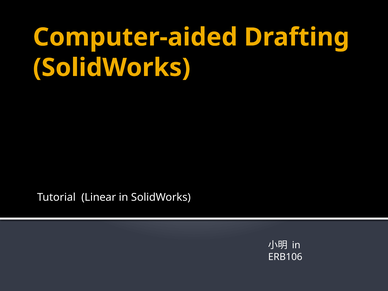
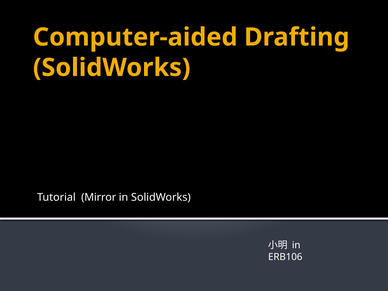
Linear: Linear -> Mirror
